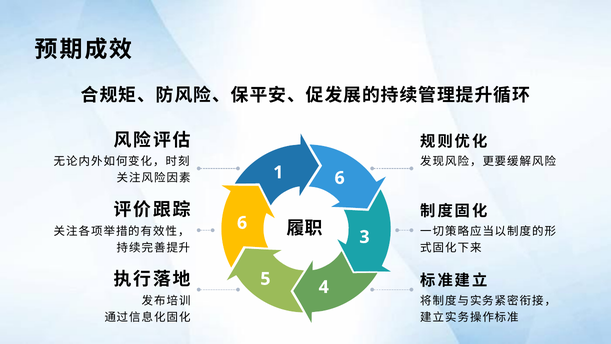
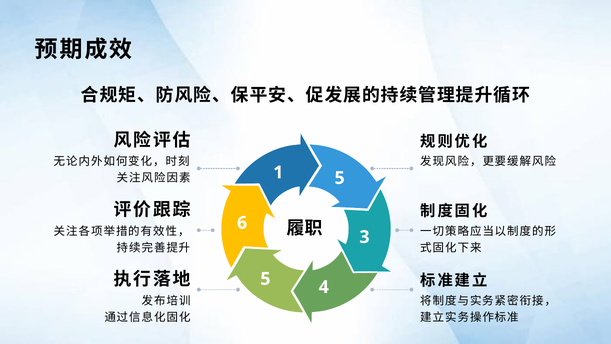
1 6: 6 -> 5
